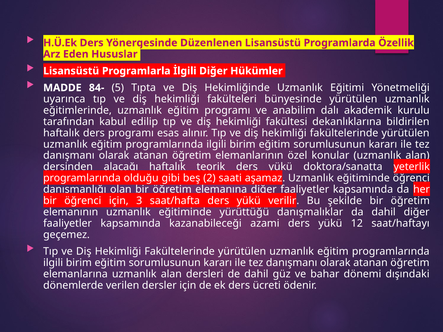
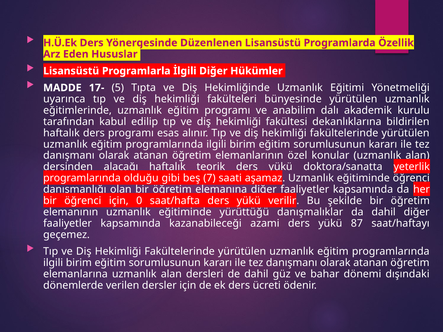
84-: 84- -> 17-
2: 2 -> 7
3: 3 -> 0
12: 12 -> 87
